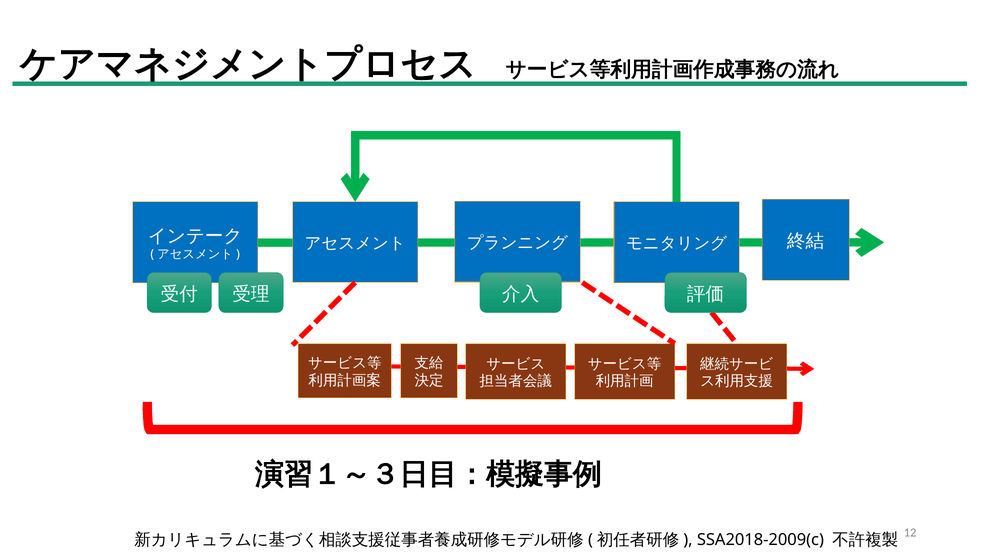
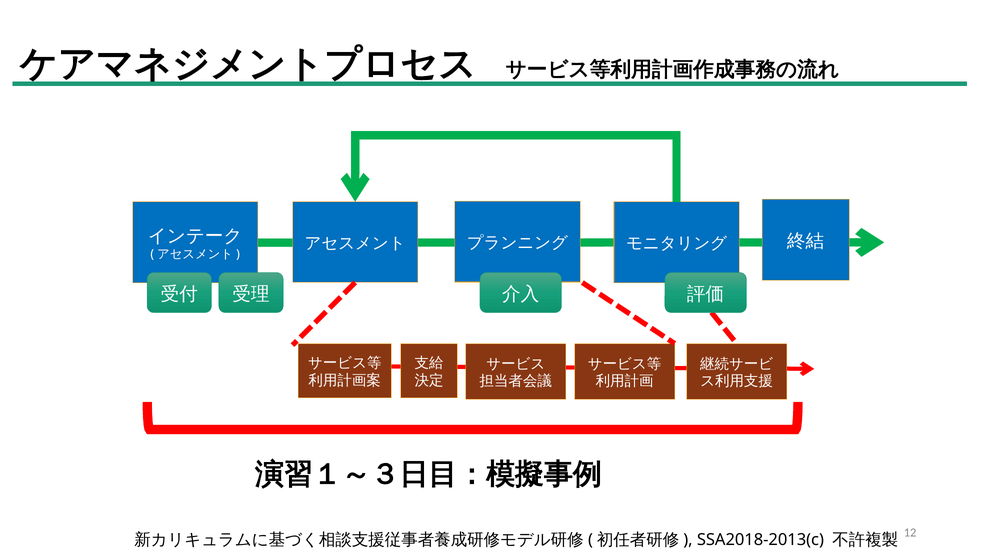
SSA2018-2009(c: SSA2018-2009(c -> SSA2018-2013(c
